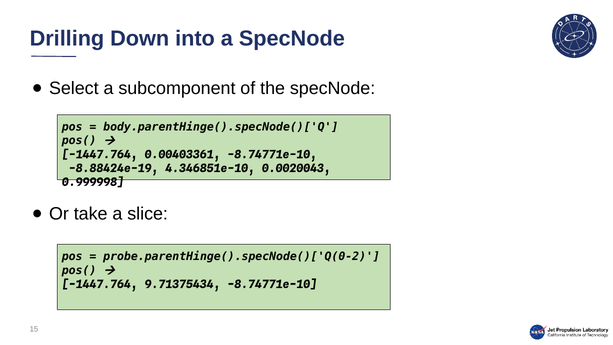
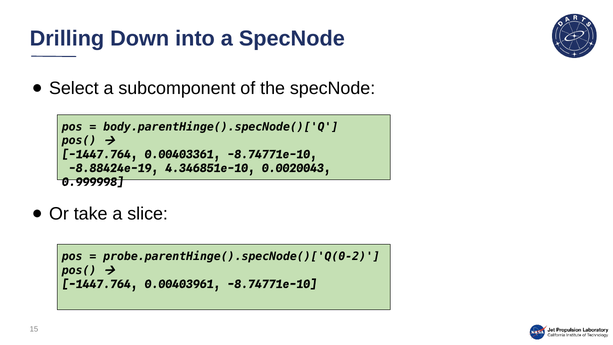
9.71375434: 9.71375434 -> 0.00403961
